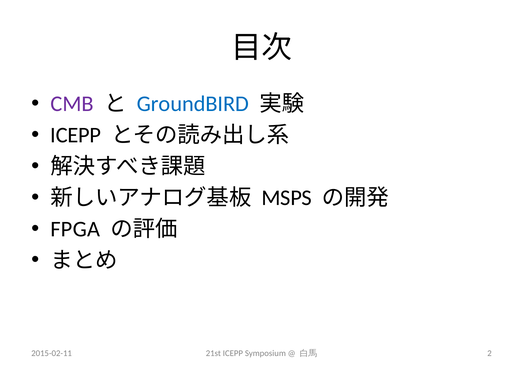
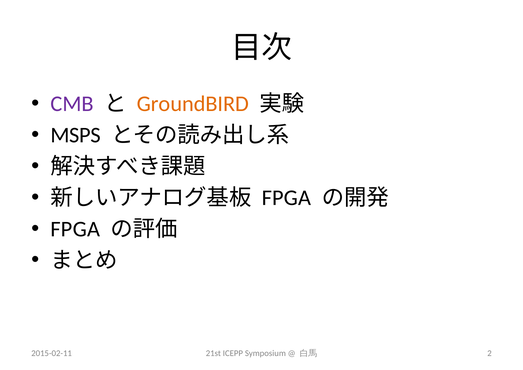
GroundBIRD colour: blue -> orange
ICEPP at (76, 135): ICEPP -> MSPS
MSPS at (287, 198): MSPS -> FPGA
